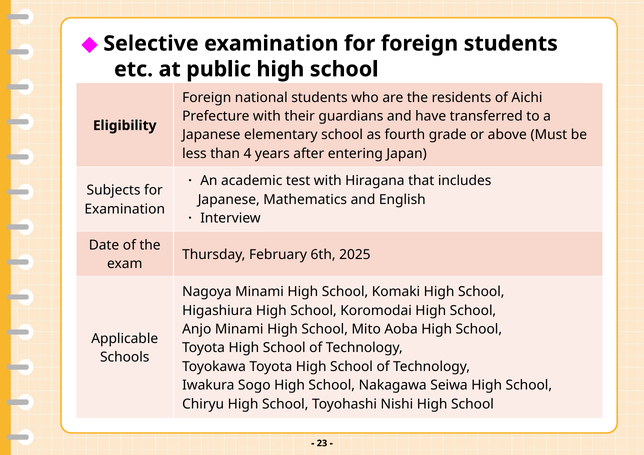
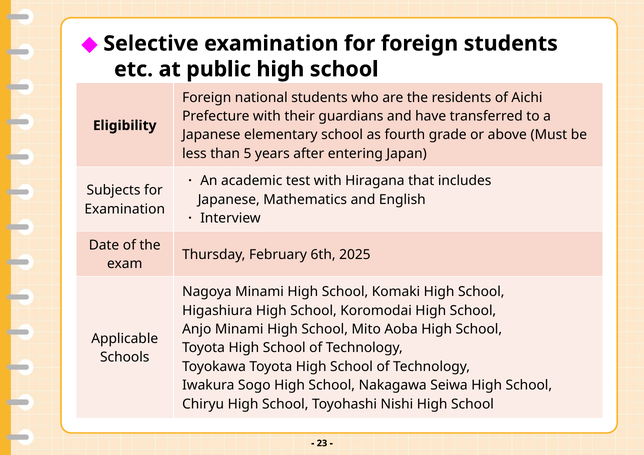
4: 4 -> 5
